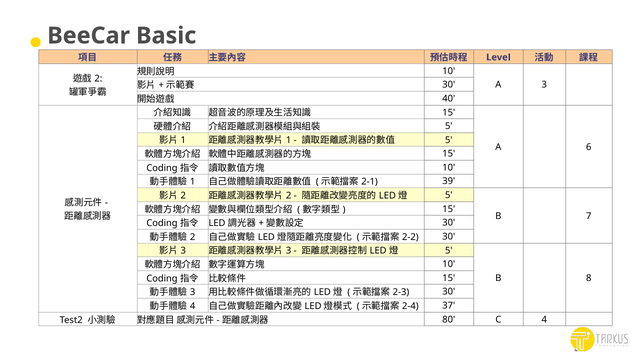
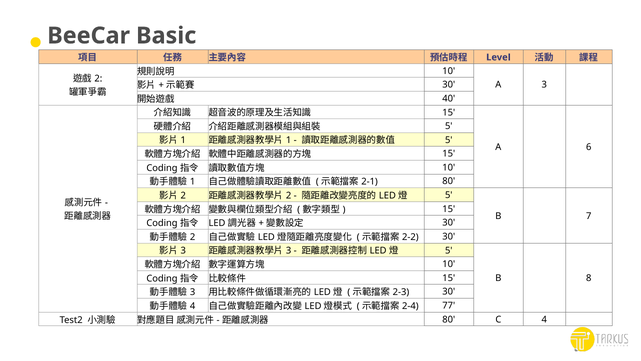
39 at (449, 181): 39 -> 80
37: 37 -> 77
